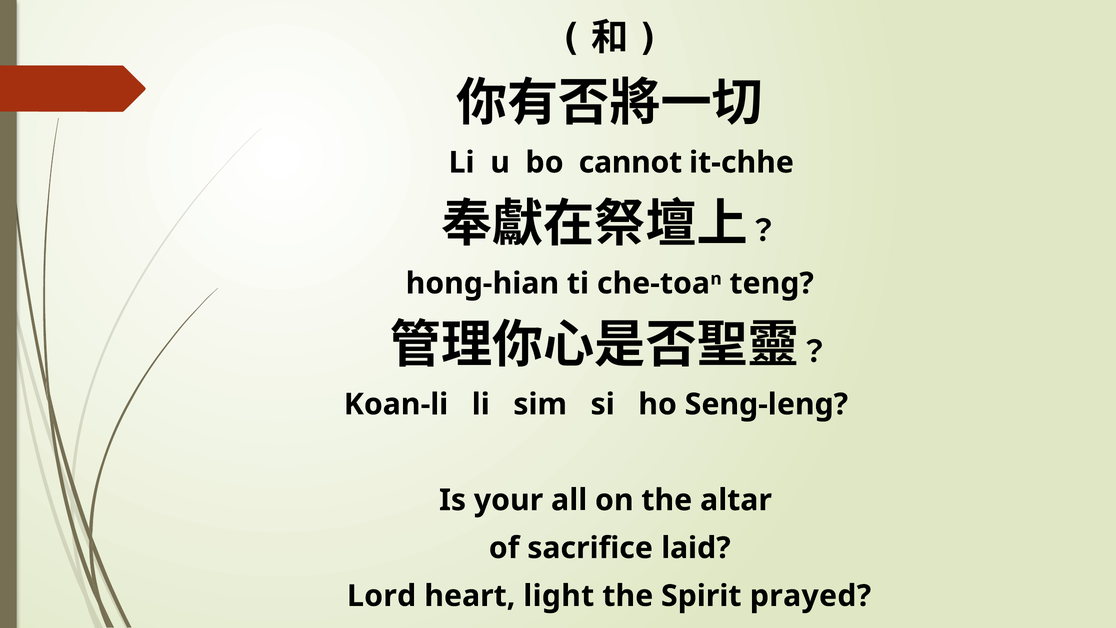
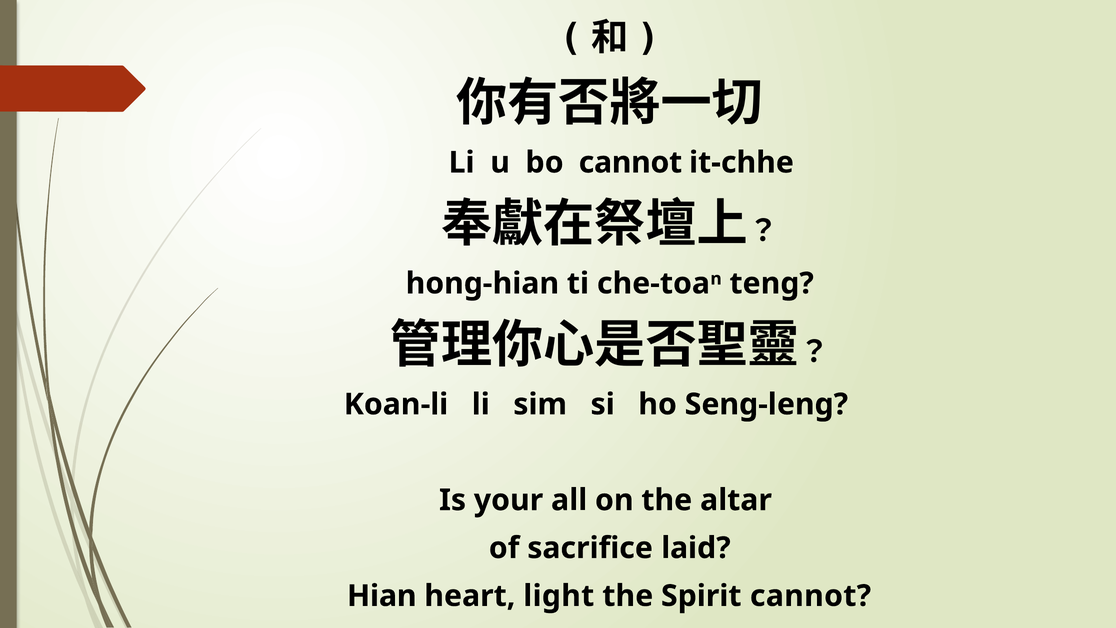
Lord: Lord -> Hian
Spirit prayed: prayed -> cannot
